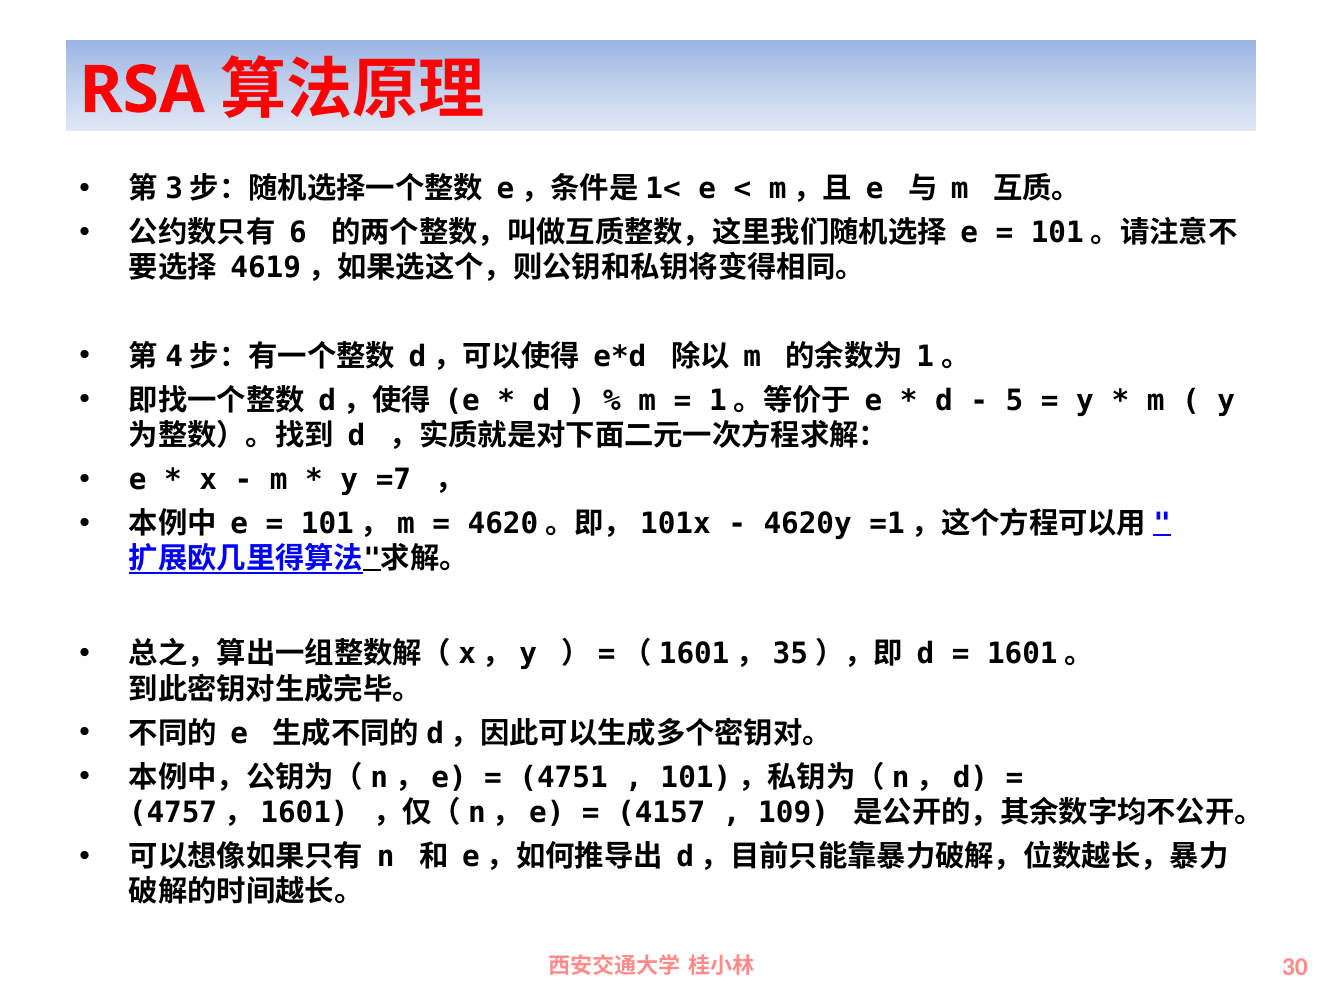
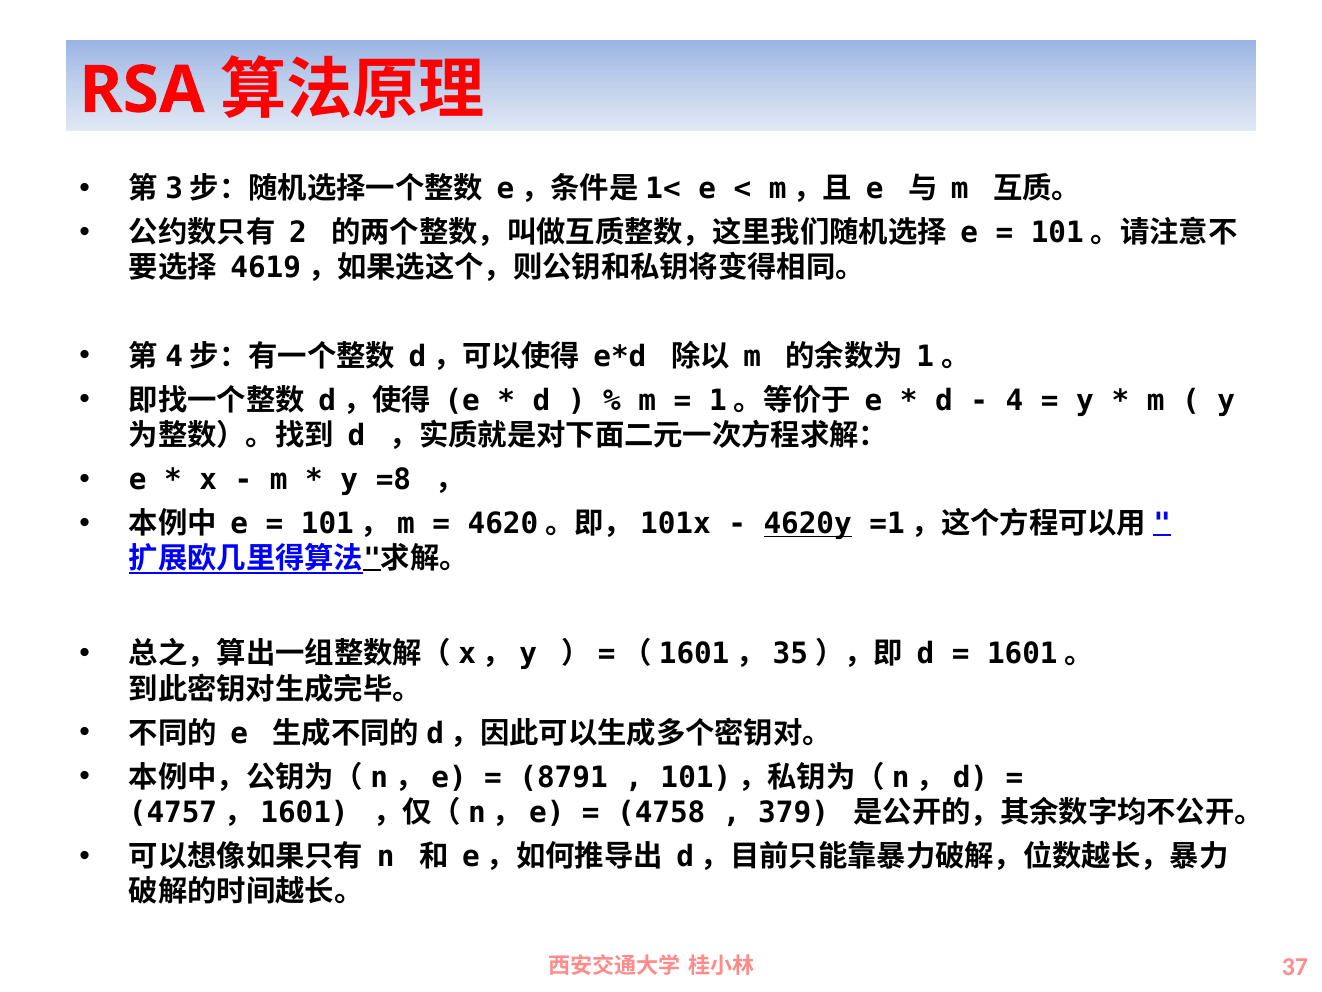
6: 6 -> 2
5: 5 -> 4
=7: =7 -> =8
4620y underline: none -> present
4751: 4751 -> 8791
4157: 4157 -> 4758
109: 109 -> 379
30: 30 -> 37
